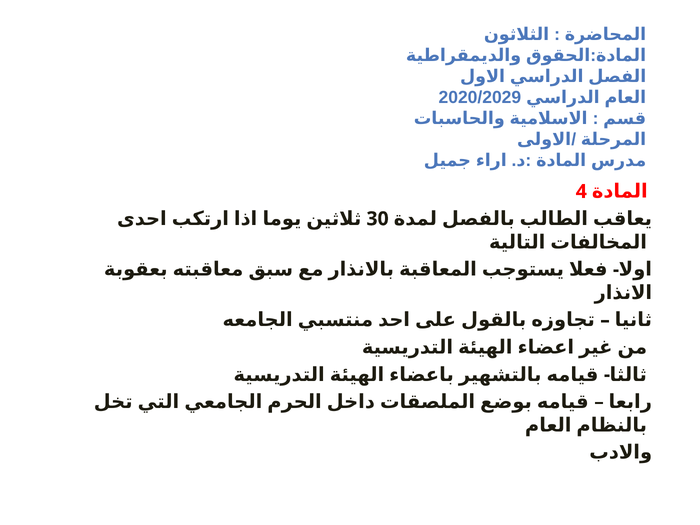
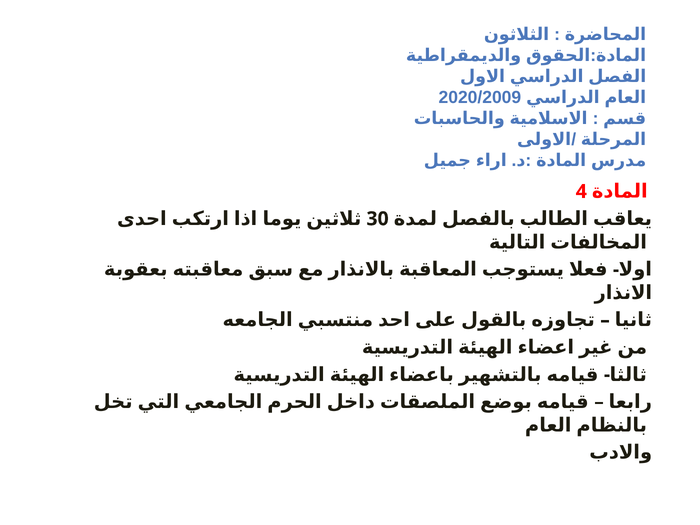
2020/2029: 2020/2029 -> 2020/2009
